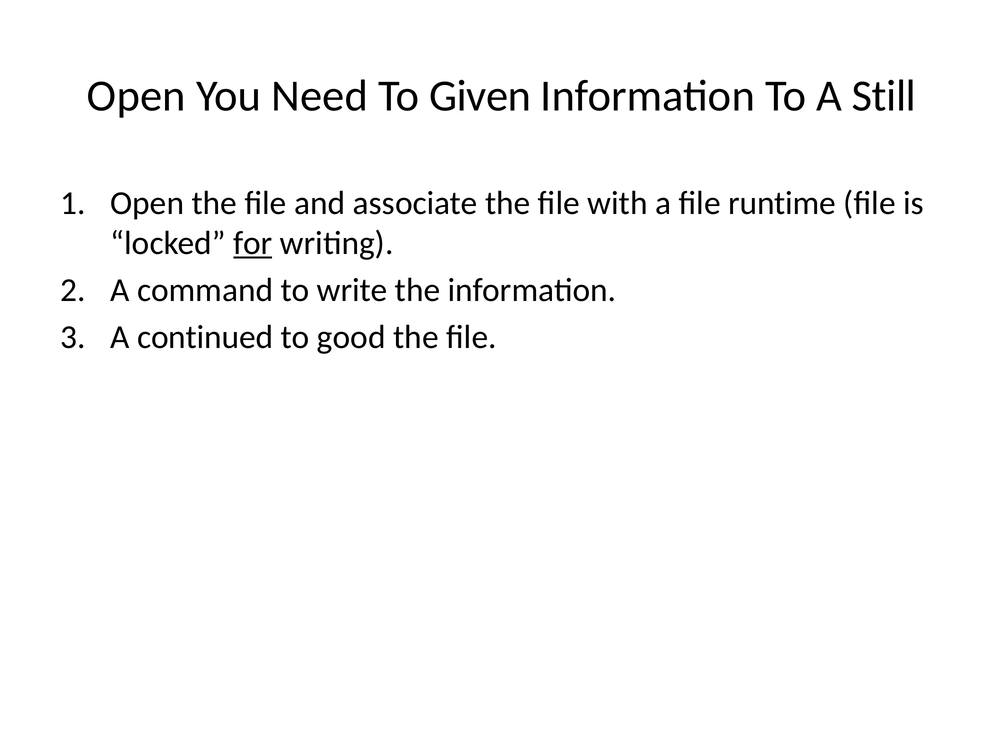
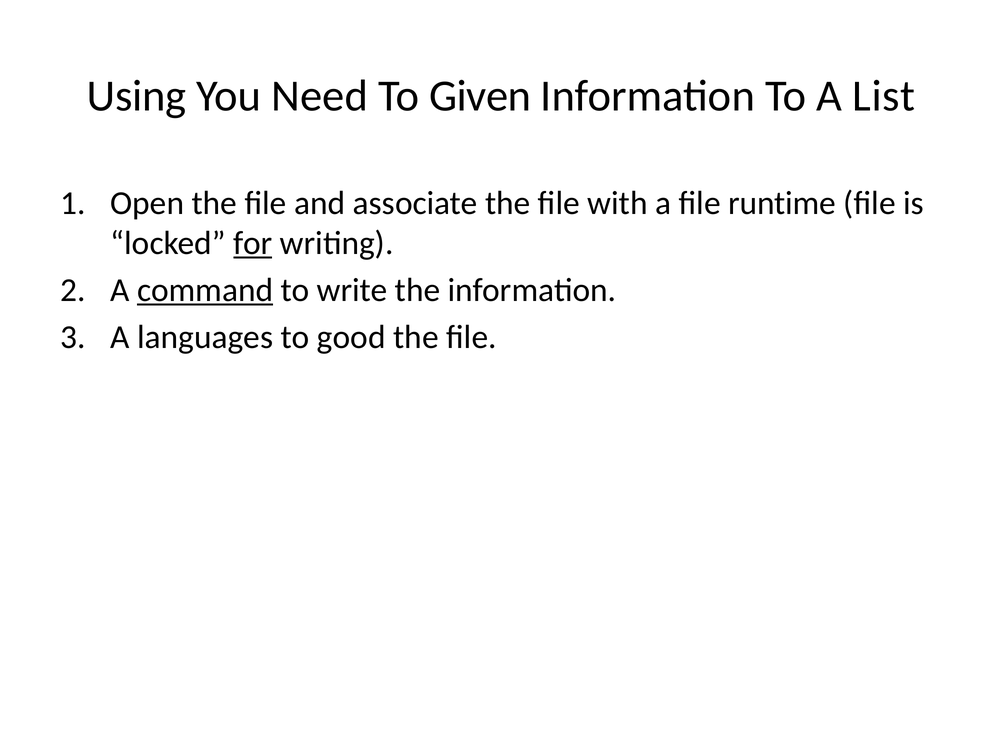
Open at (136, 96): Open -> Using
Still: Still -> List
command underline: none -> present
continued: continued -> languages
